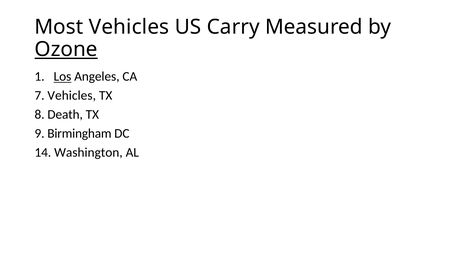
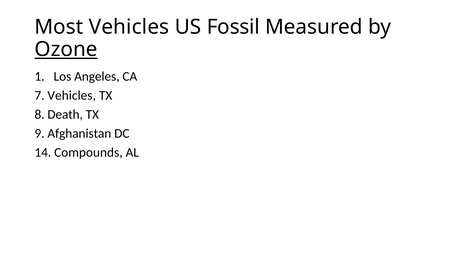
Carry: Carry -> Fossil
Los underline: present -> none
Birmingham: Birmingham -> Afghanistan
Washington: Washington -> Compounds
